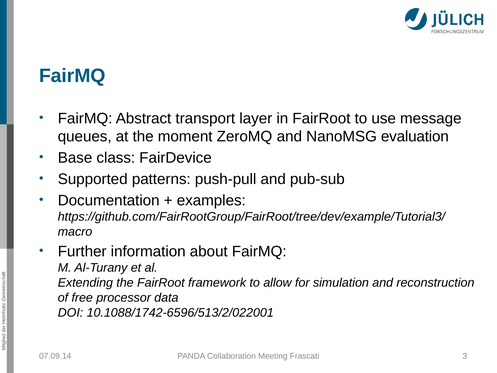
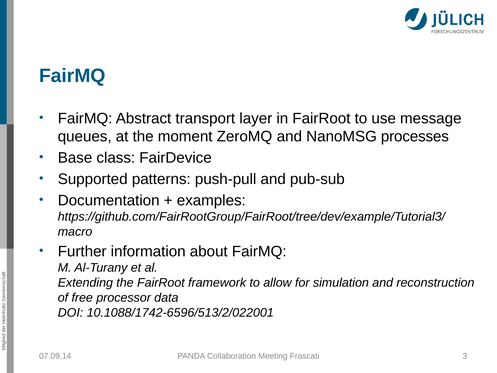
evaluation: evaluation -> processes
